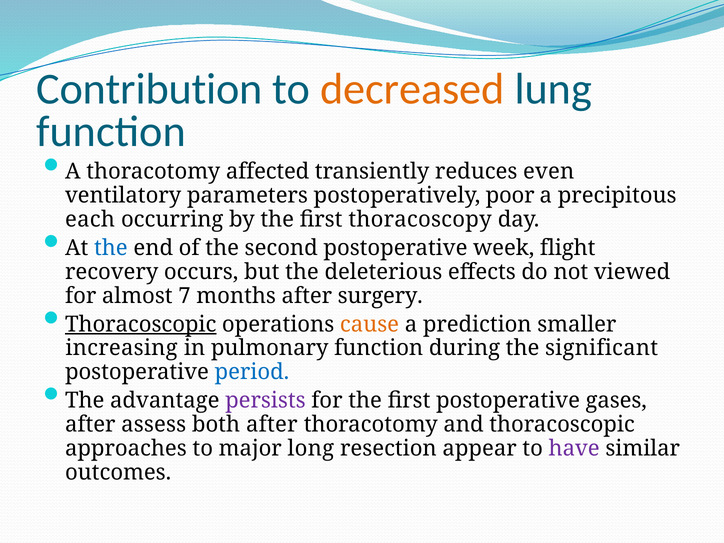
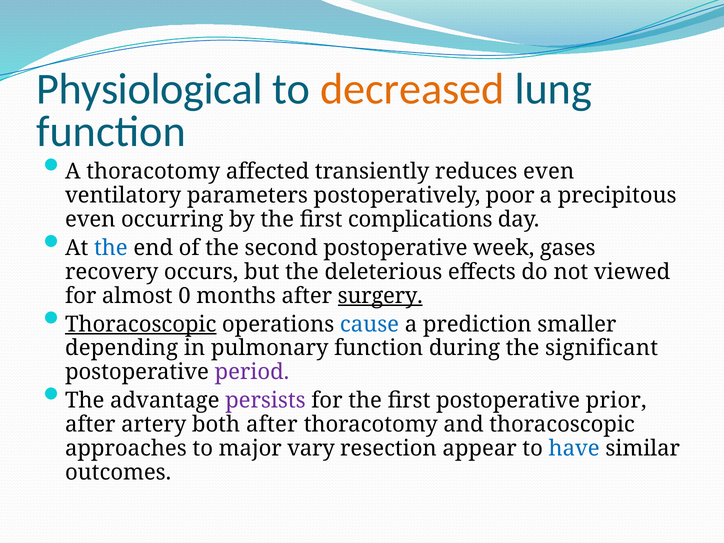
Contribution: Contribution -> Physiological
each at (90, 219): each -> even
thoracoscopy: thoracoscopy -> complications
flight: flight -> gases
7: 7 -> 0
surgery underline: none -> present
cause colour: orange -> blue
increasing: increasing -> depending
period colour: blue -> purple
gases: gases -> prior
assess: assess -> artery
long: long -> vary
have colour: purple -> blue
